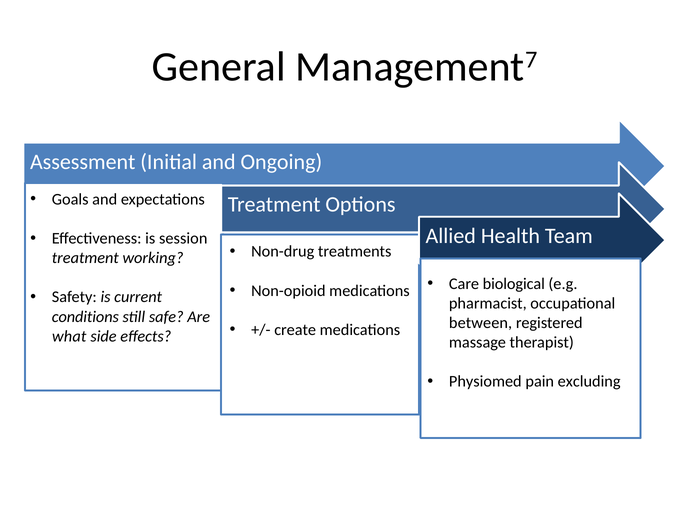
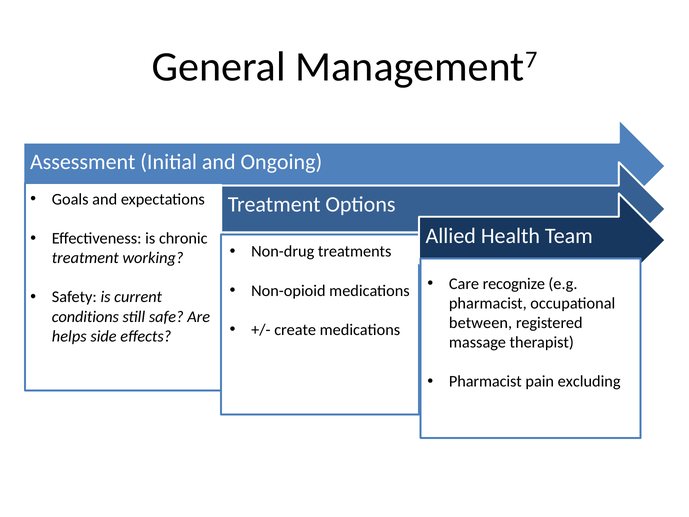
session: session -> chronic
biological: biological -> recognize
what: what -> helps
Physiomed at (485, 381): Physiomed -> Pharmacist
